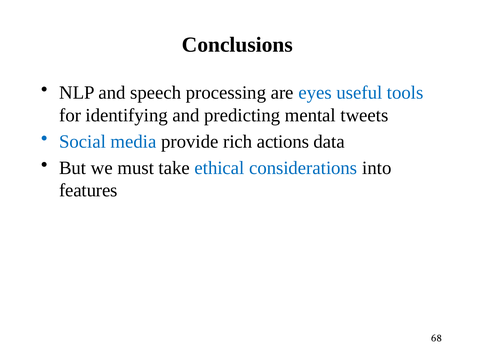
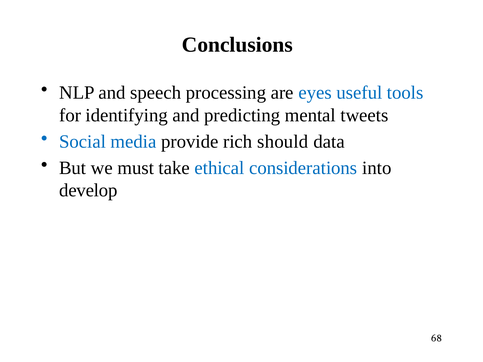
actions: actions -> should
features: features -> develop
